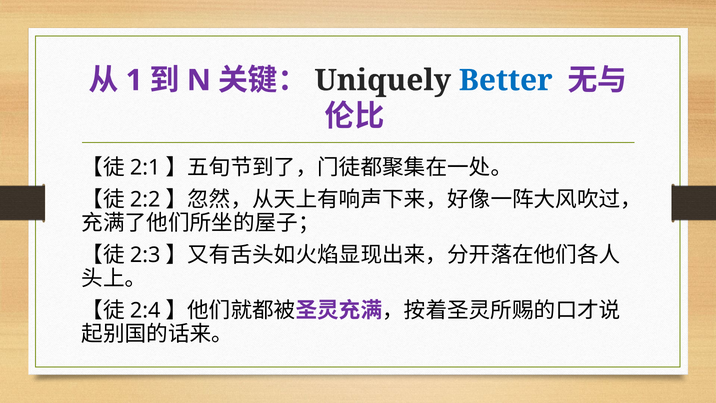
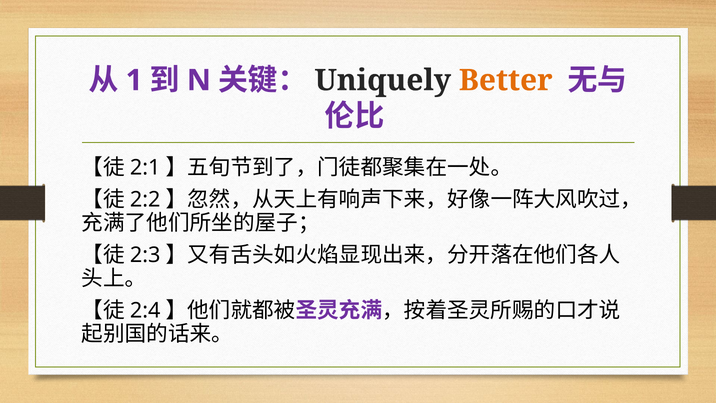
Better colour: blue -> orange
